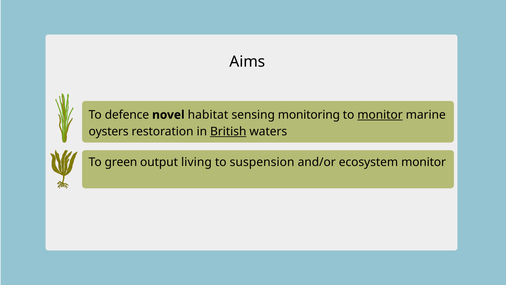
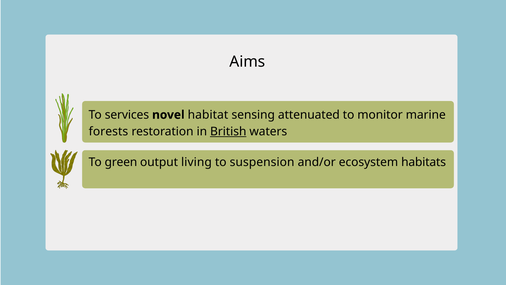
defence: defence -> services
monitoring: monitoring -> attenuated
monitor at (380, 115) underline: present -> none
oysters: oysters -> forests
ecosystem monitor: monitor -> habitats
